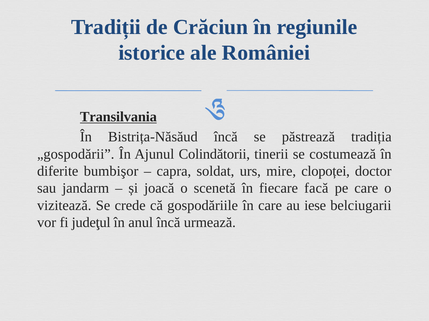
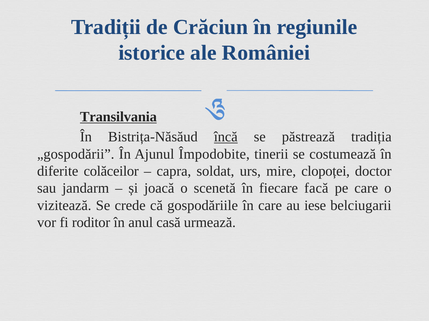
încă at (226, 137) underline: none -> present
Colindătorii: Colindătorii -> Împodobite
bumbişor: bumbişor -> colăceilor
judeţul: judeţul -> roditor
anul încă: încă -> casă
